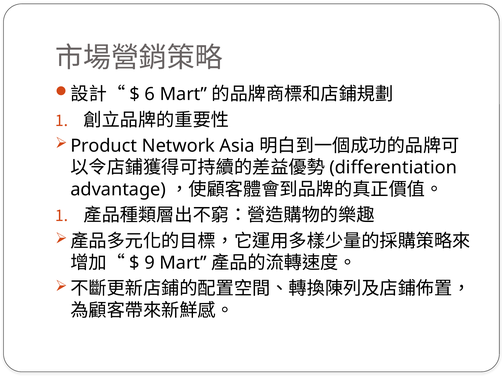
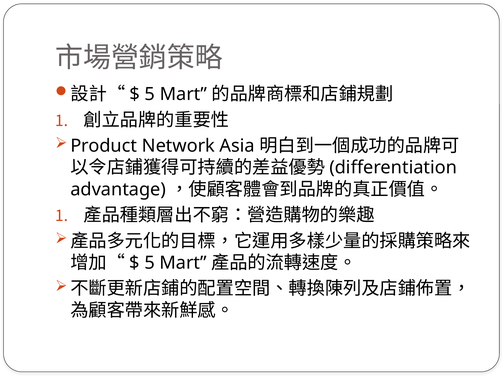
6 at (150, 94): 6 -> 5
9 at (150, 263): 9 -> 5
